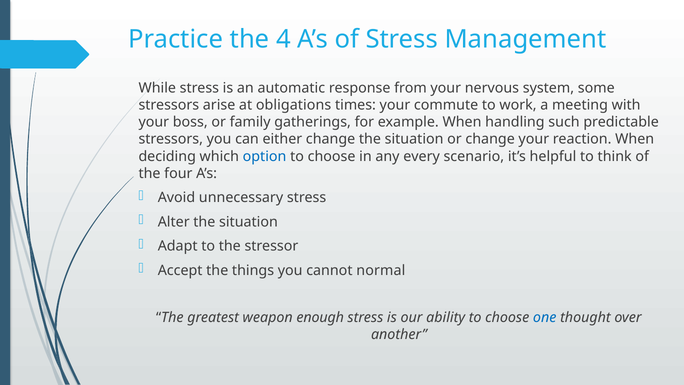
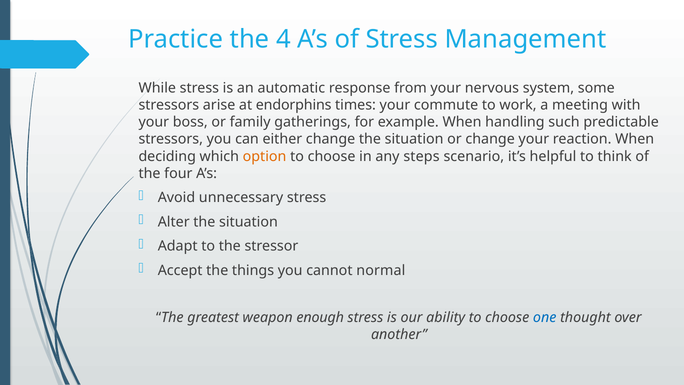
obligations: obligations -> endorphins
option colour: blue -> orange
every: every -> steps
